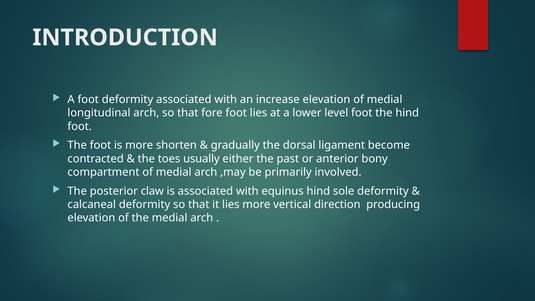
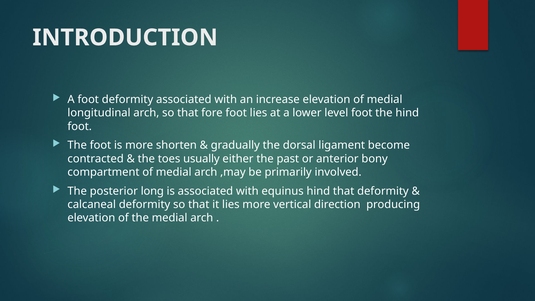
claw: claw -> long
hind sole: sole -> that
